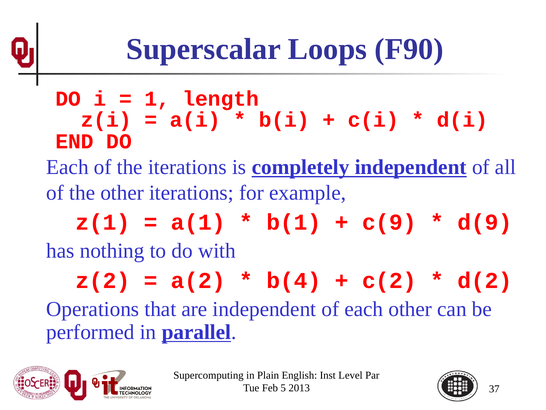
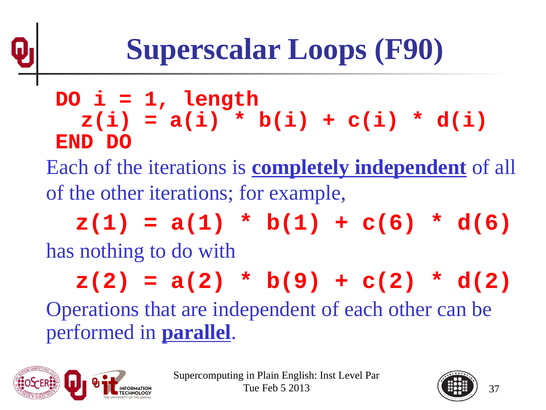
c(9: c(9 -> c(6
d(9: d(9 -> d(6
b(4: b(4 -> b(9
